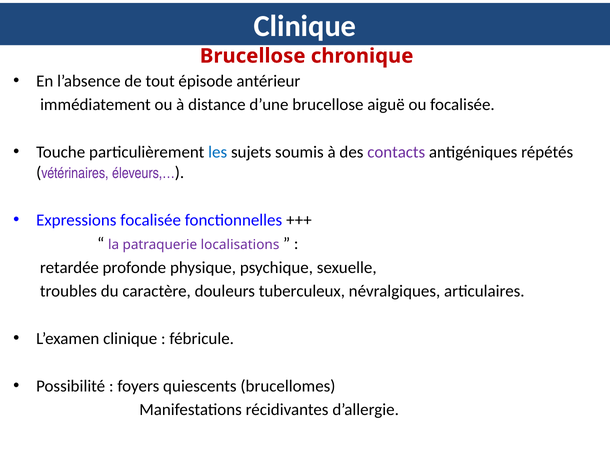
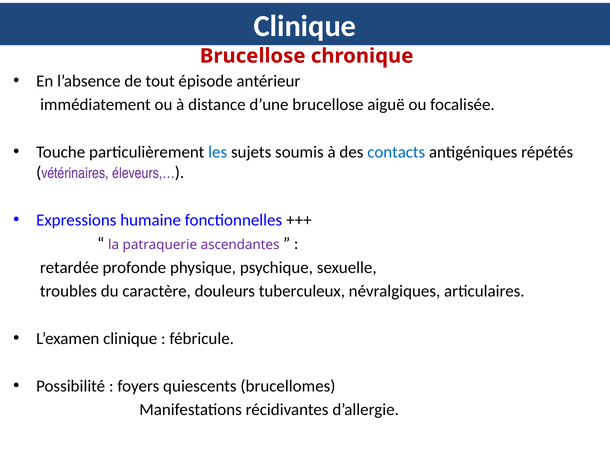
contacts colour: purple -> blue
Expressions focalisée: focalisée -> humaine
localisations: localisations -> ascendantes
